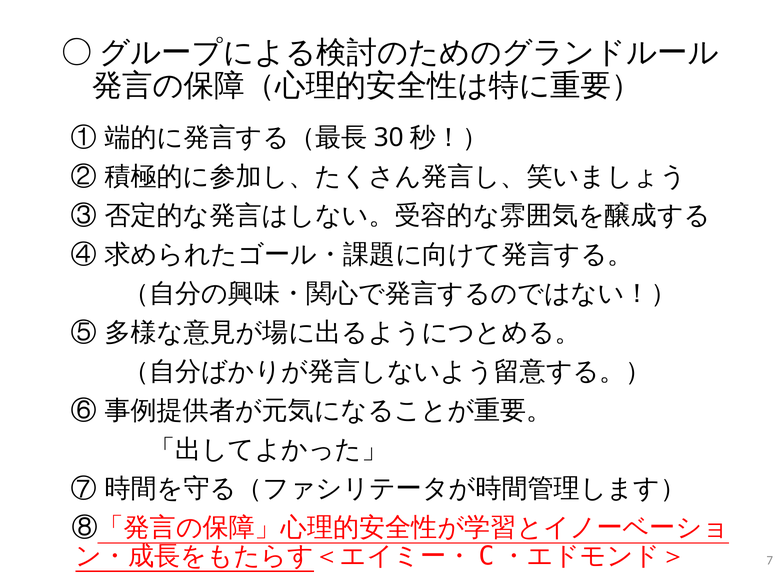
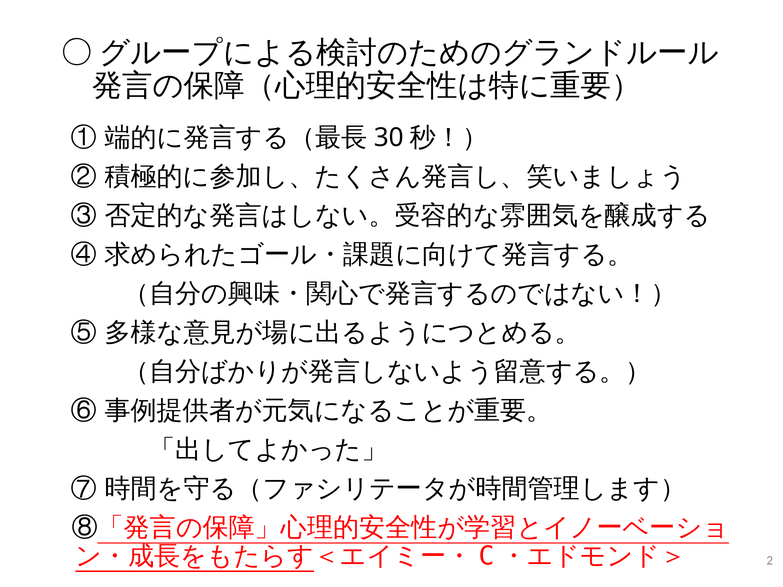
7: 7 -> 2
